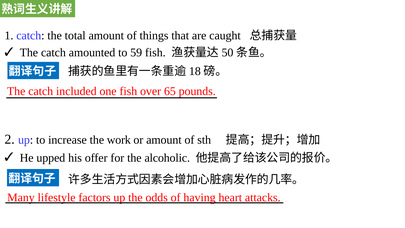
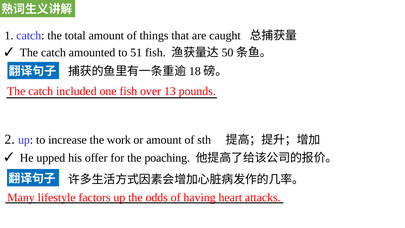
59: 59 -> 51
65: 65 -> 13
alcoholic: alcoholic -> poaching
